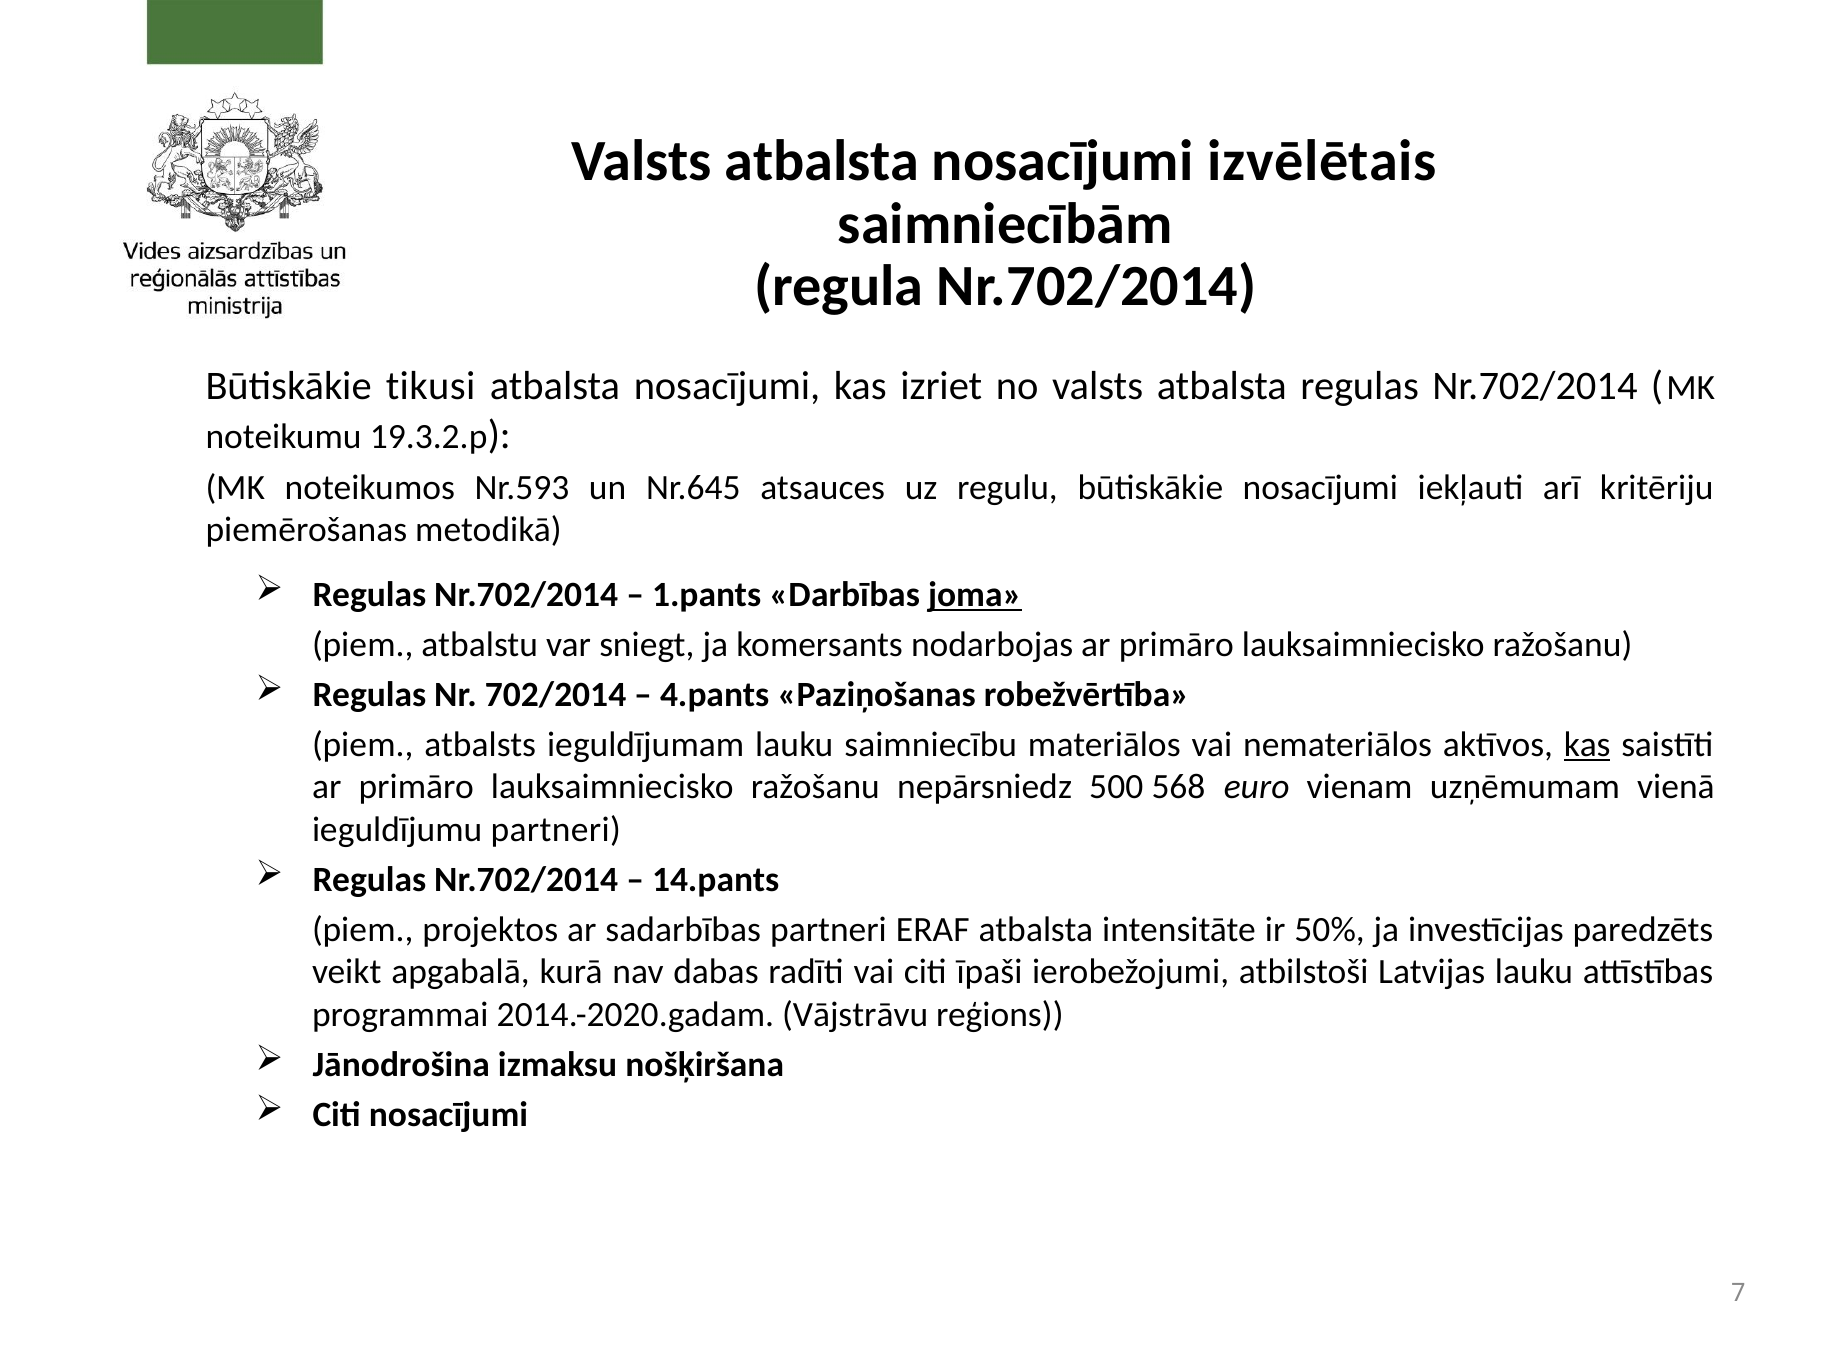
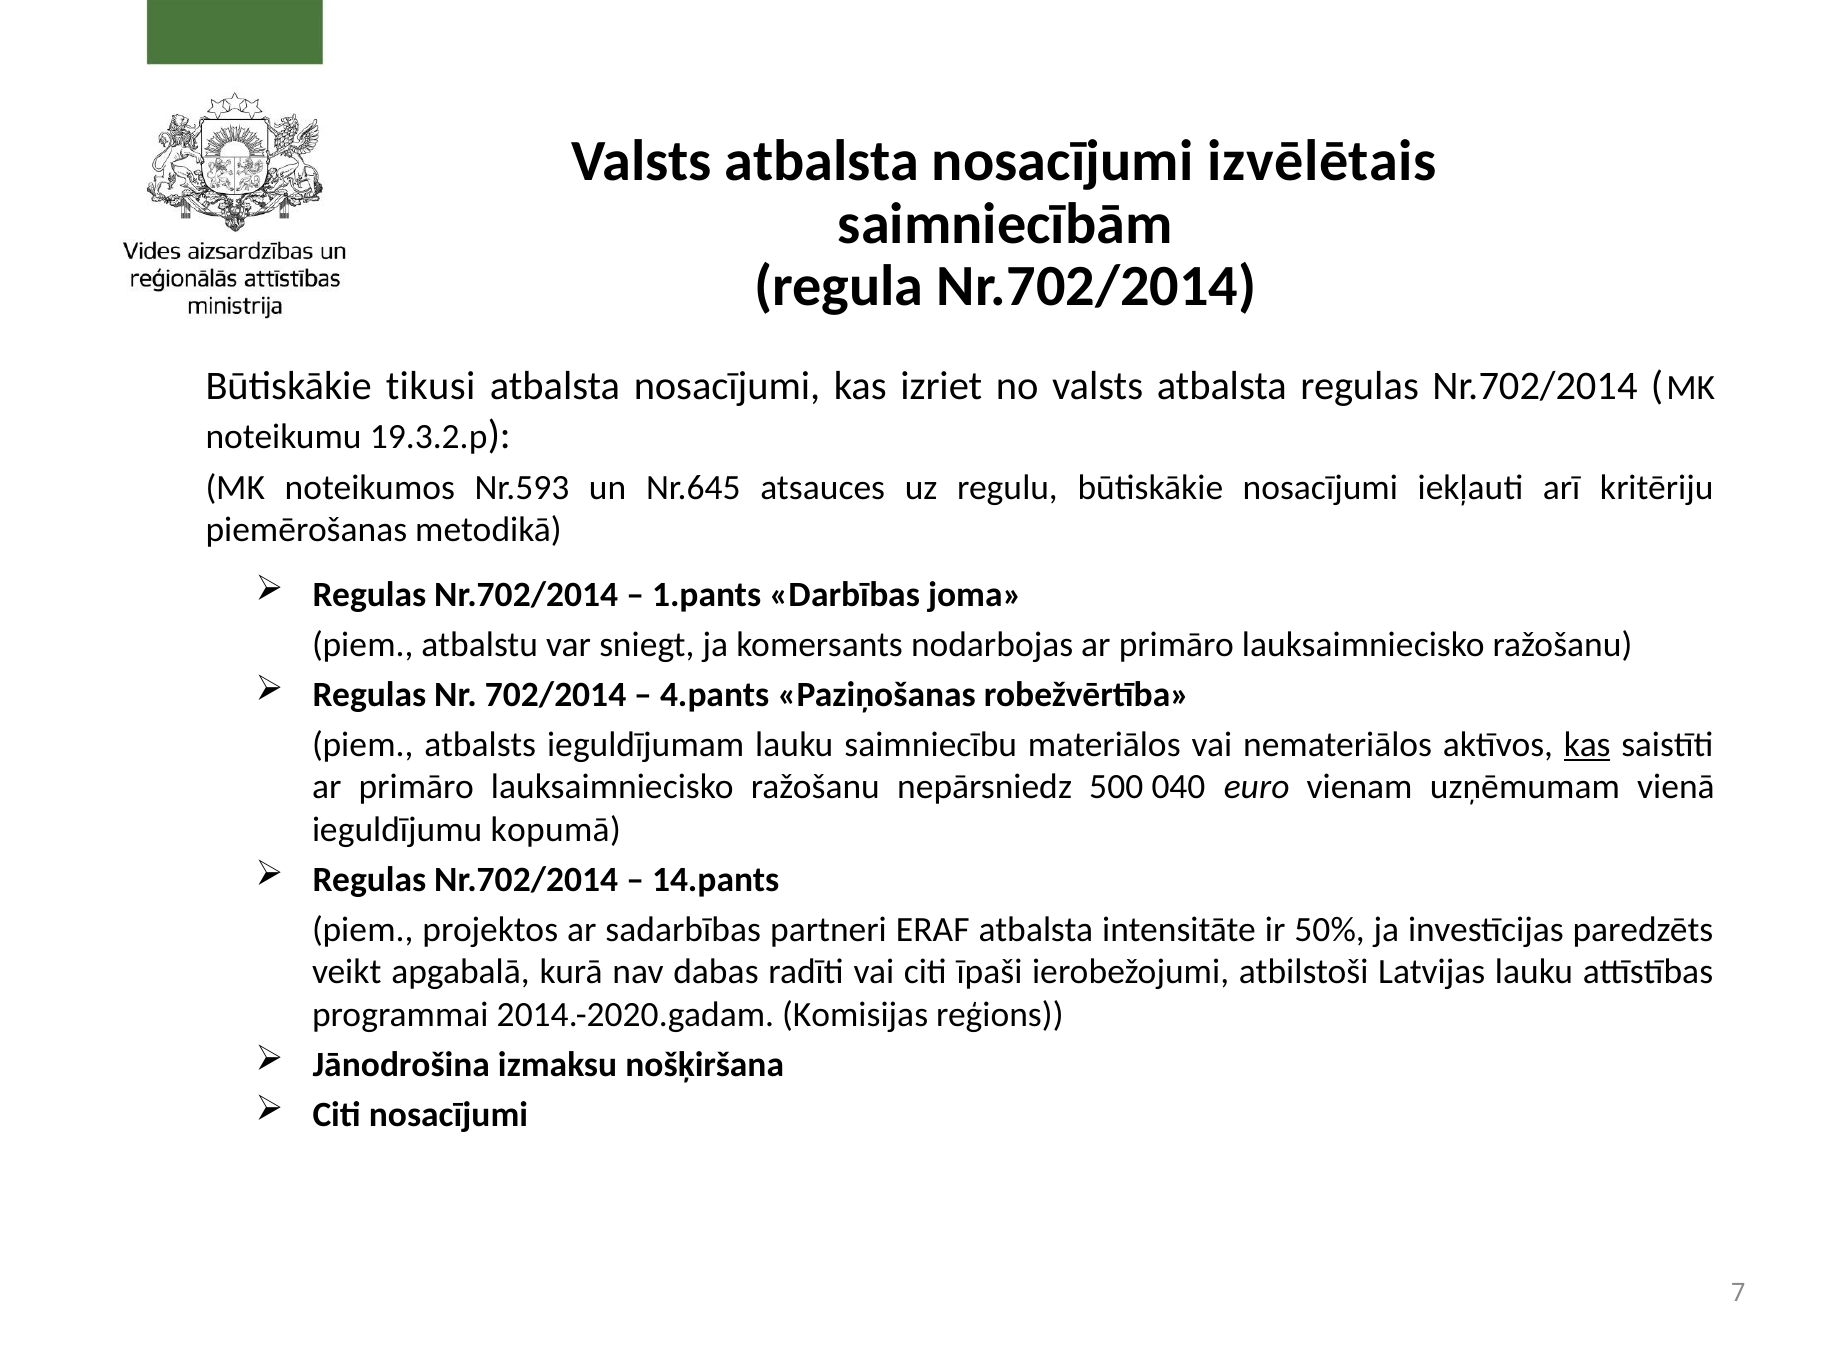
joma underline: present -> none
568: 568 -> 040
ieguldījumu partneri: partneri -> kopumā
Vājstrāvu: Vājstrāvu -> Komisijas
